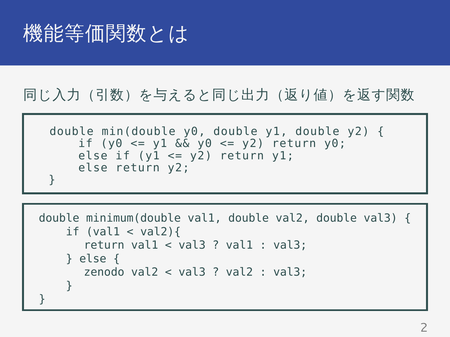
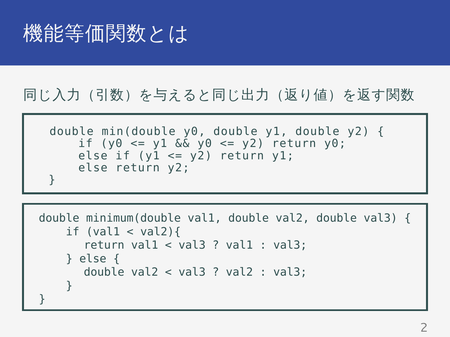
zenodo at (104, 273): zenodo -> double
